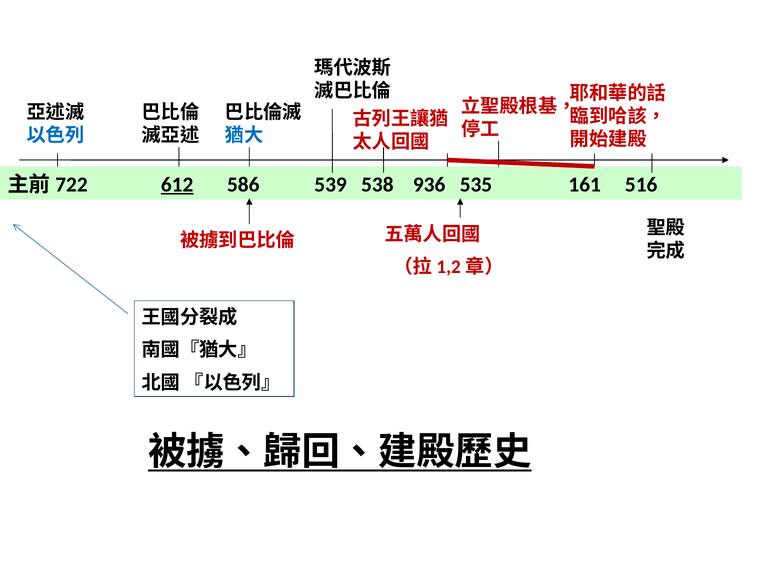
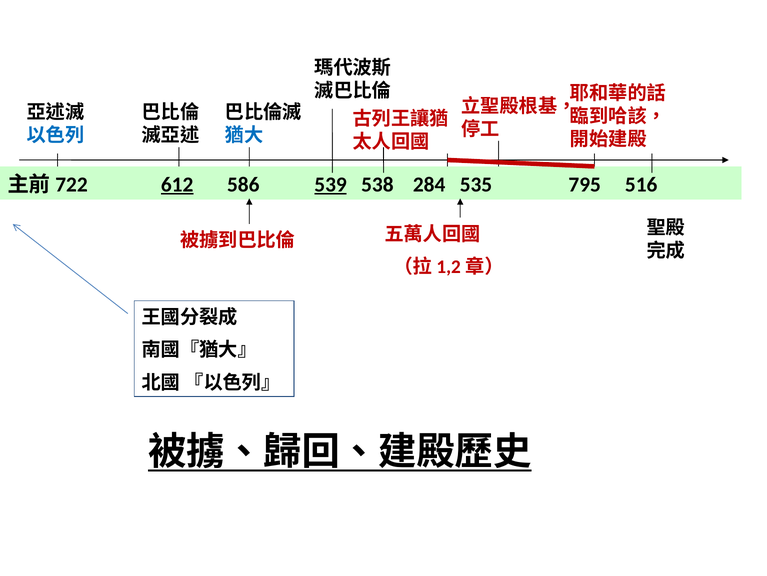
539 underline: none -> present
936: 936 -> 284
161: 161 -> 795
